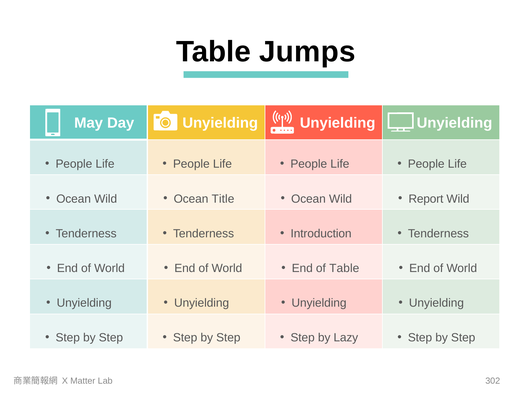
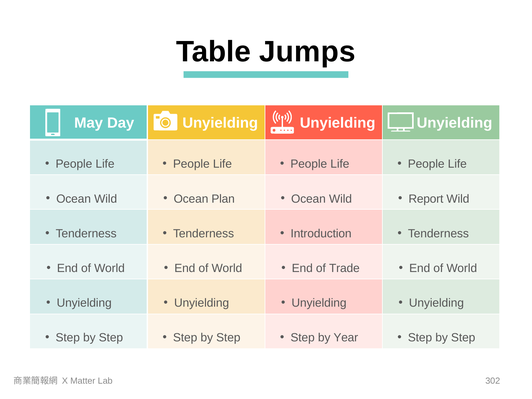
Title: Title -> Plan
of Table: Table -> Trade
Lazy: Lazy -> Year
